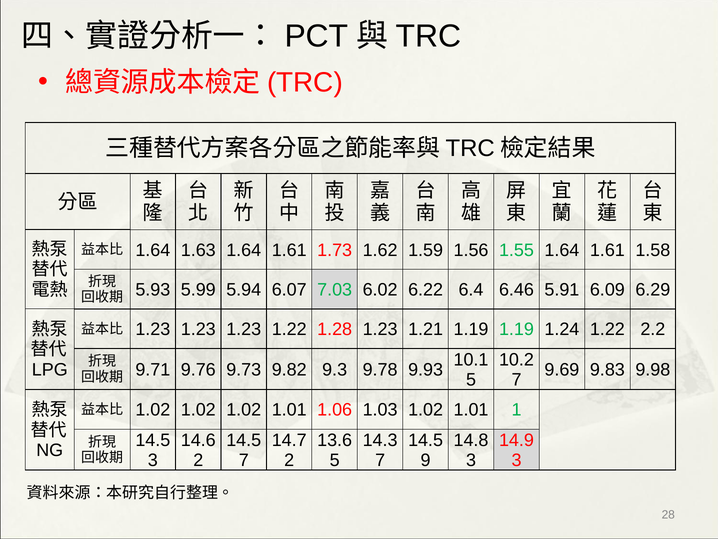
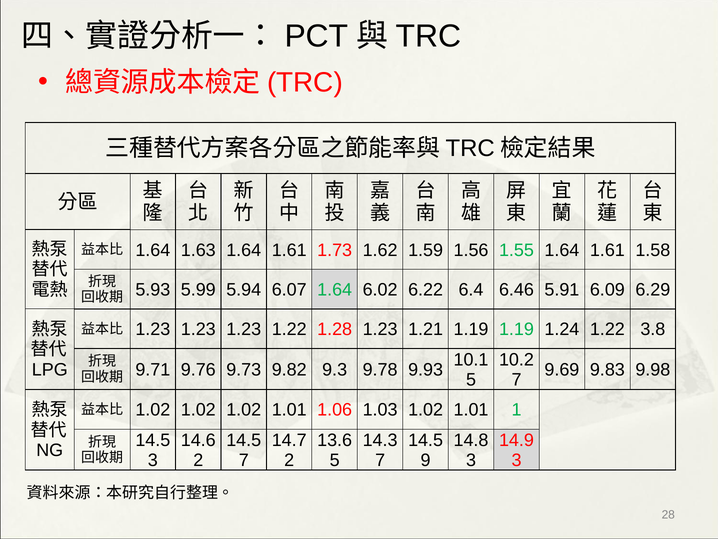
6.07 7.03: 7.03 -> 1.64
2.2: 2.2 -> 3.8
